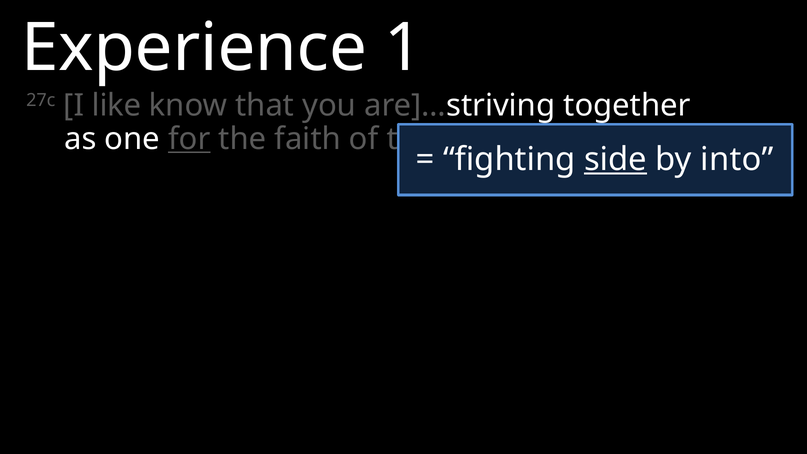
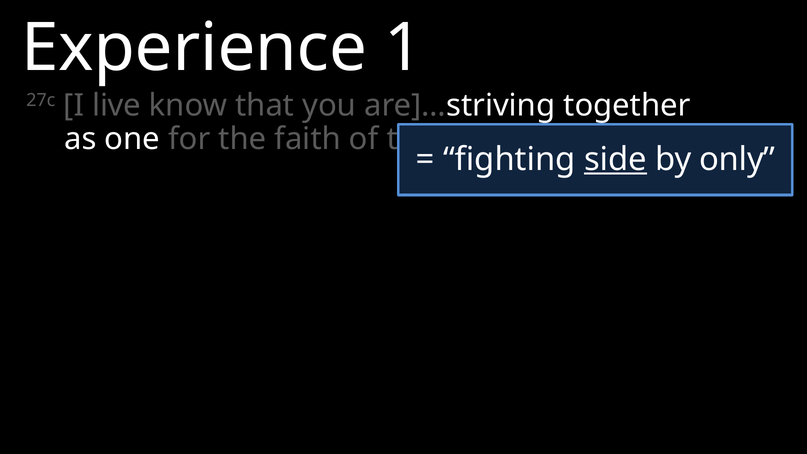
like: like -> live
for underline: present -> none
into: into -> only
